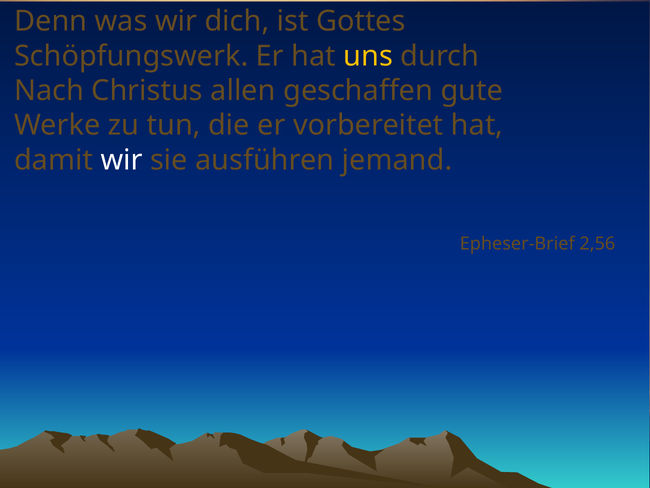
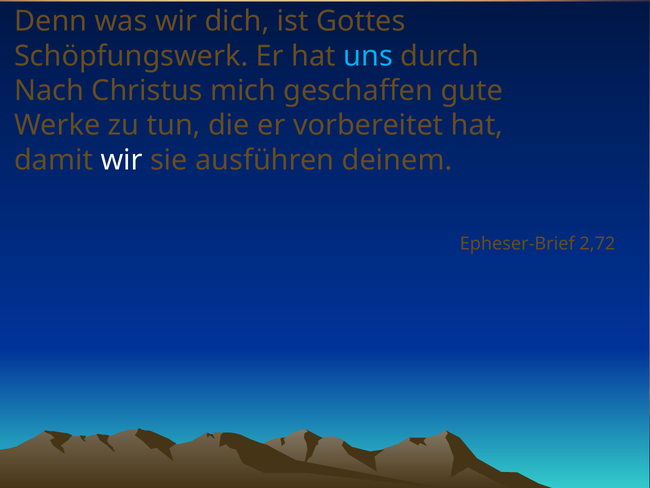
uns colour: yellow -> light blue
allen: allen -> mich
jemand: jemand -> deinem
2,56: 2,56 -> 2,72
